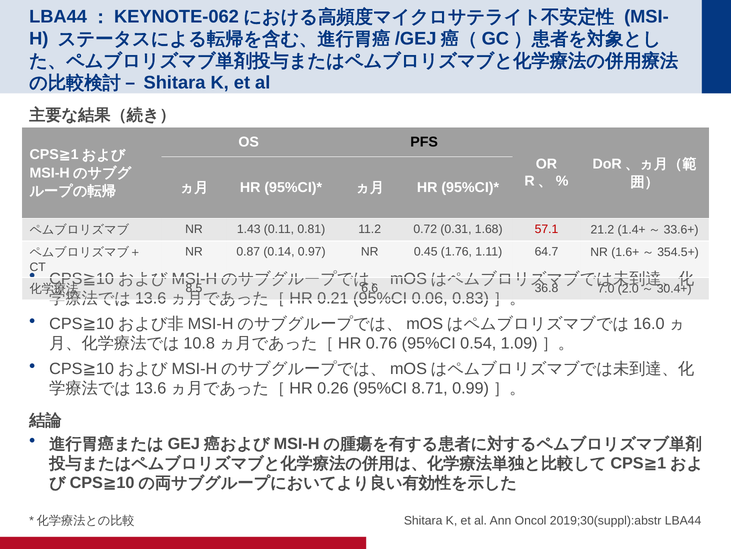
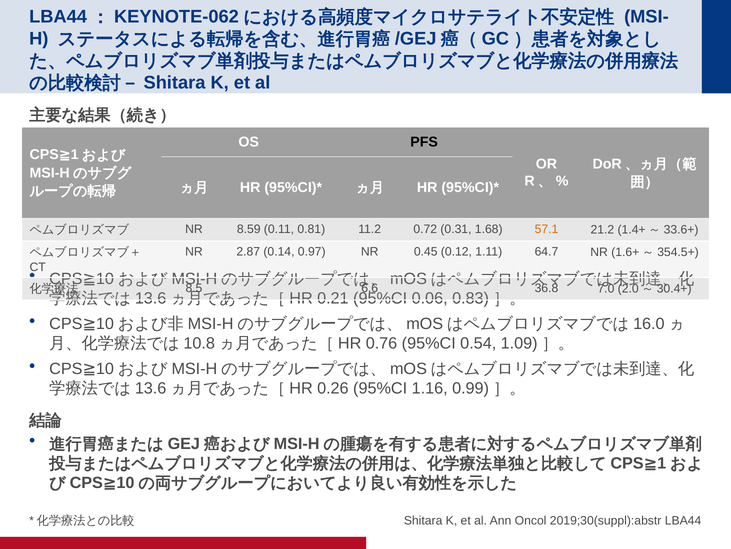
1.43: 1.43 -> 8.59
57.1 colour: red -> orange
0.87: 0.87 -> 2.87
1.76: 1.76 -> 0.12
8.71: 8.71 -> 1.16
